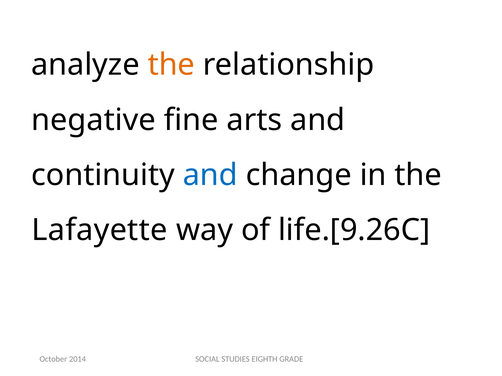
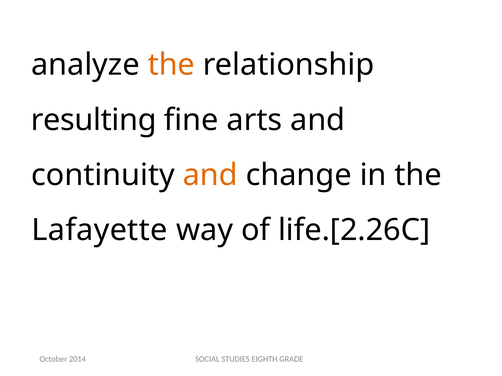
negative: negative -> resulting
and at (210, 175) colour: blue -> orange
life.[9.26C: life.[9.26C -> life.[2.26C
